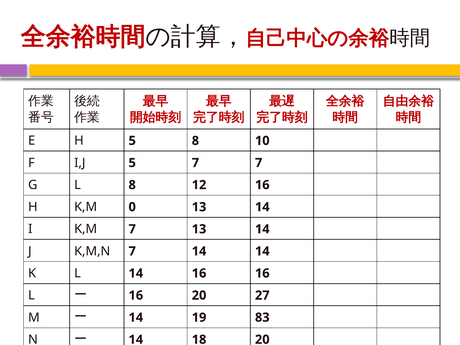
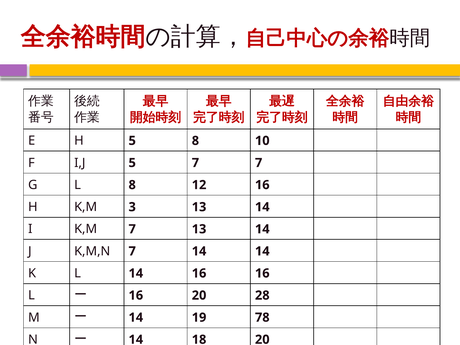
0: 0 -> 3
27: 27 -> 28
83: 83 -> 78
